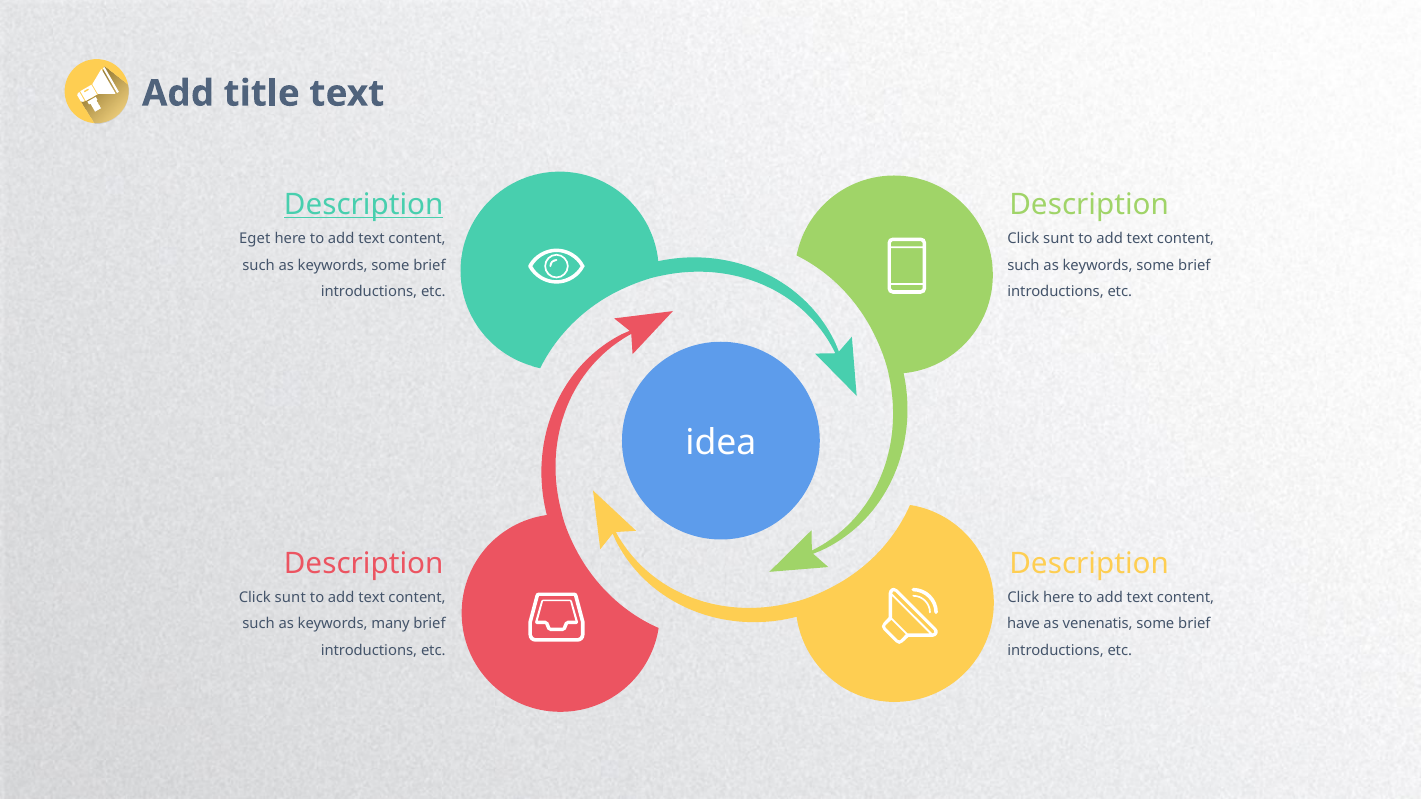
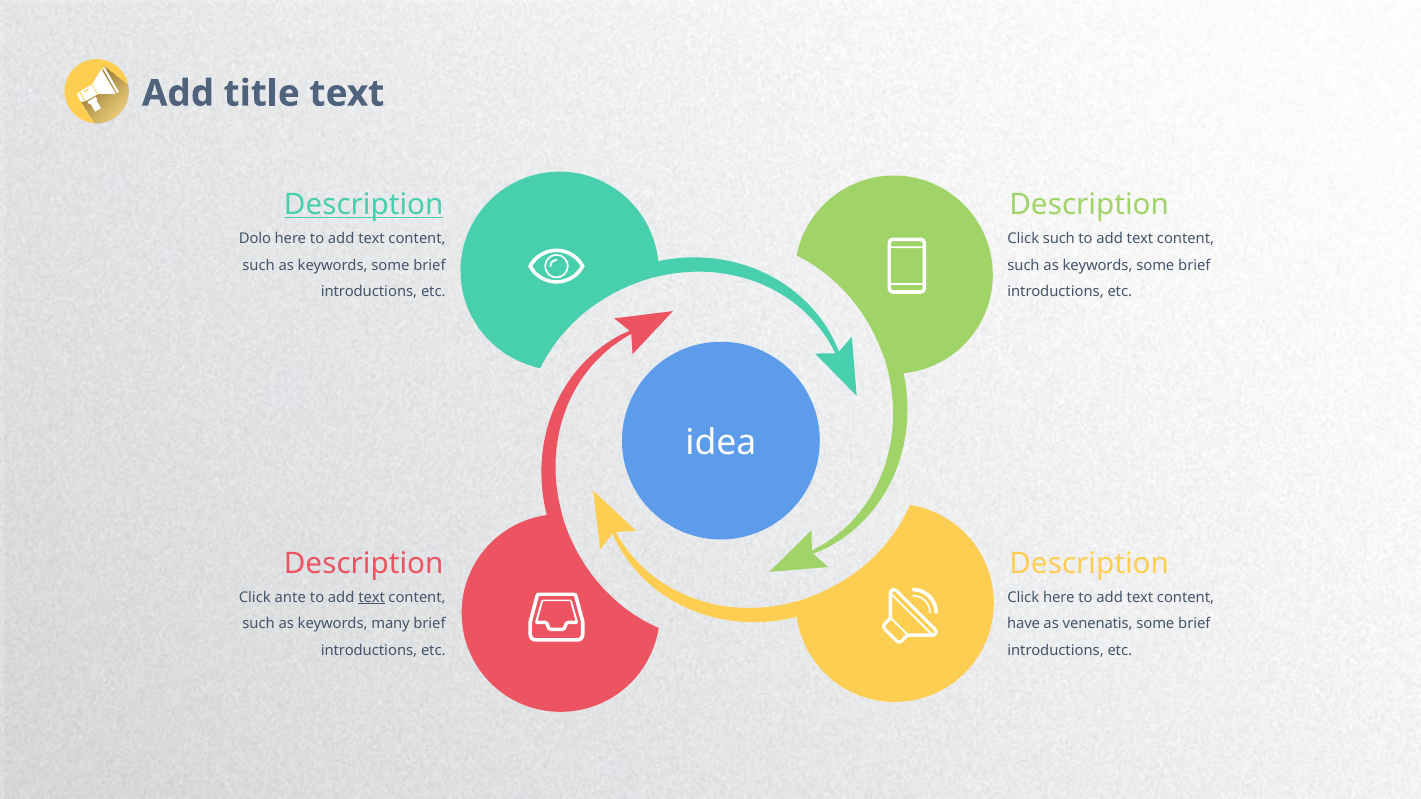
Eget: Eget -> Dolo
sunt at (1059, 239): sunt -> such
sunt at (290, 598): sunt -> ante
text at (372, 598) underline: none -> present
